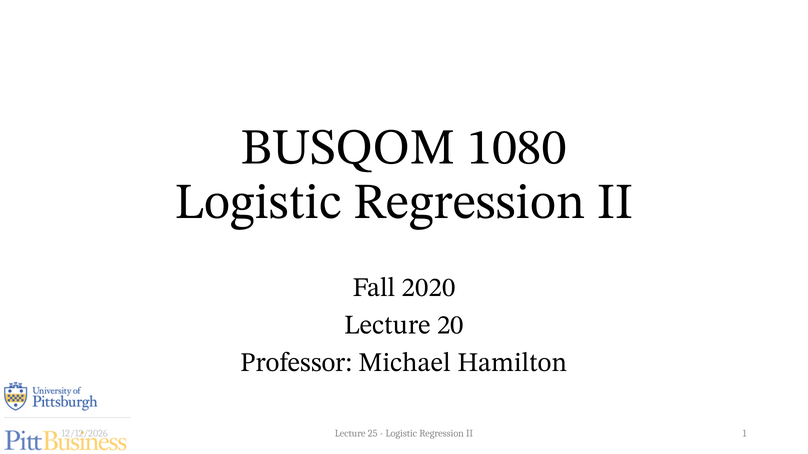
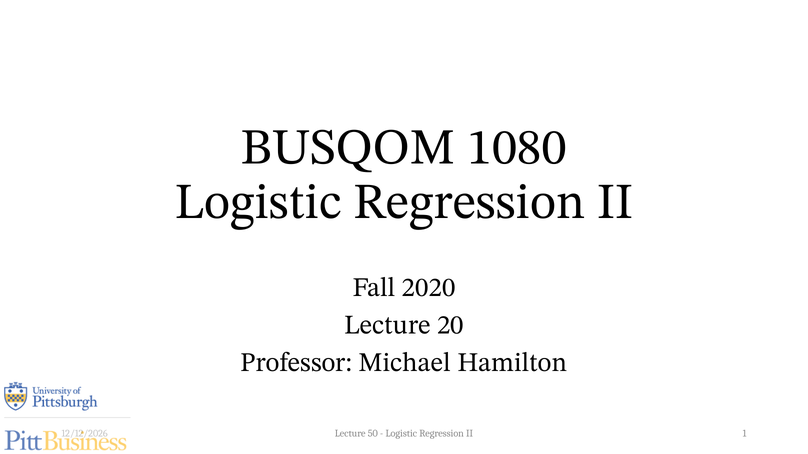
25: 25 -> 50
